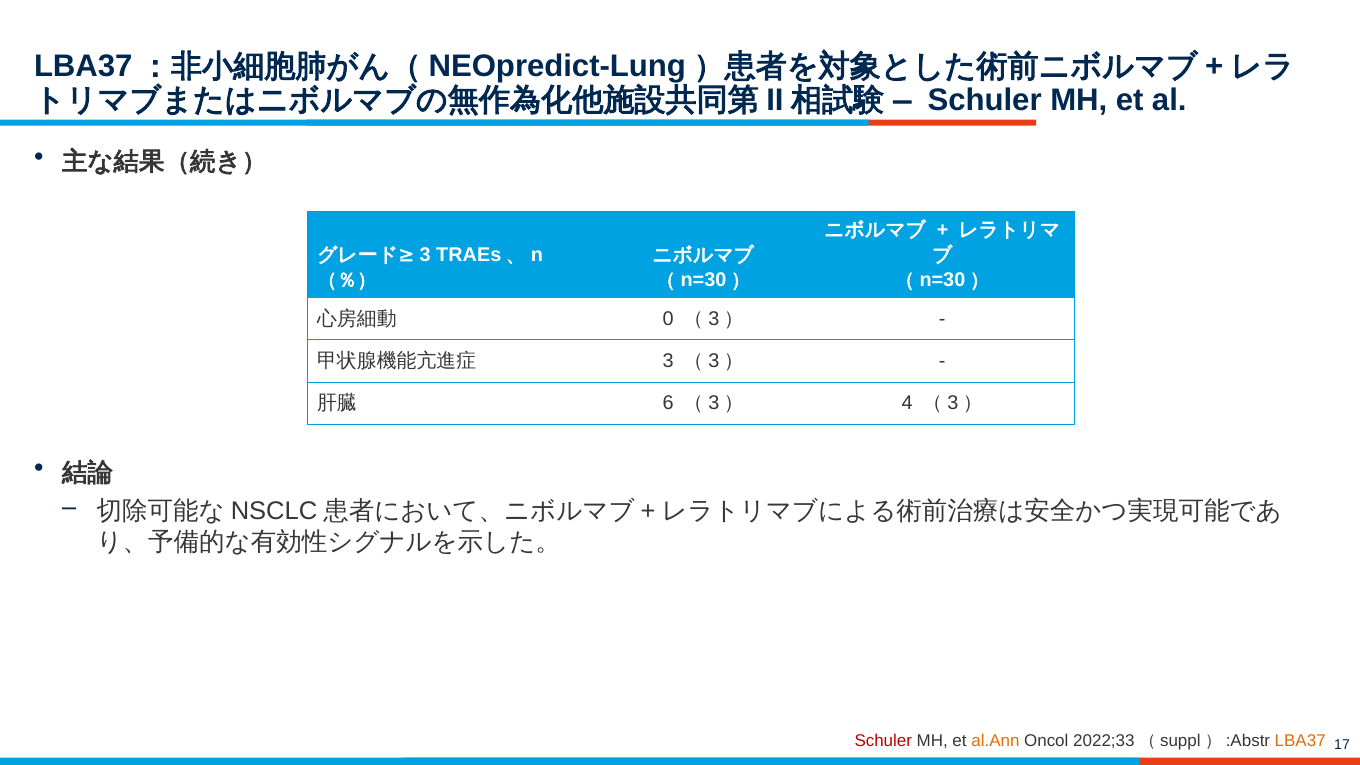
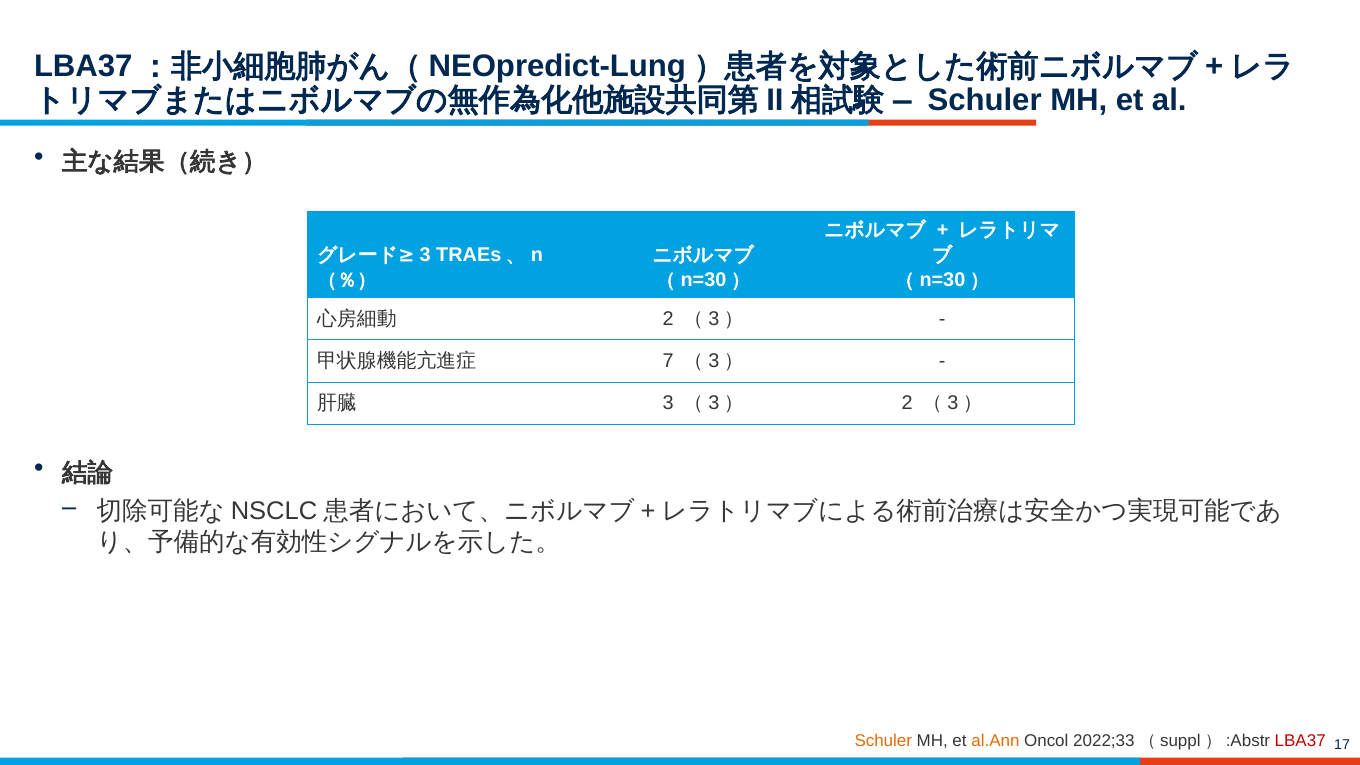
0 at (668, 319): 0 -> 2
3 at (668, 361): 3 -> 7
6 at (668, 403): 6 -> 3
4 at (907, 403): 4 -> 2
Schuler at (883, 741) colour: red -> orange
LBA37 colour: orange -> red
